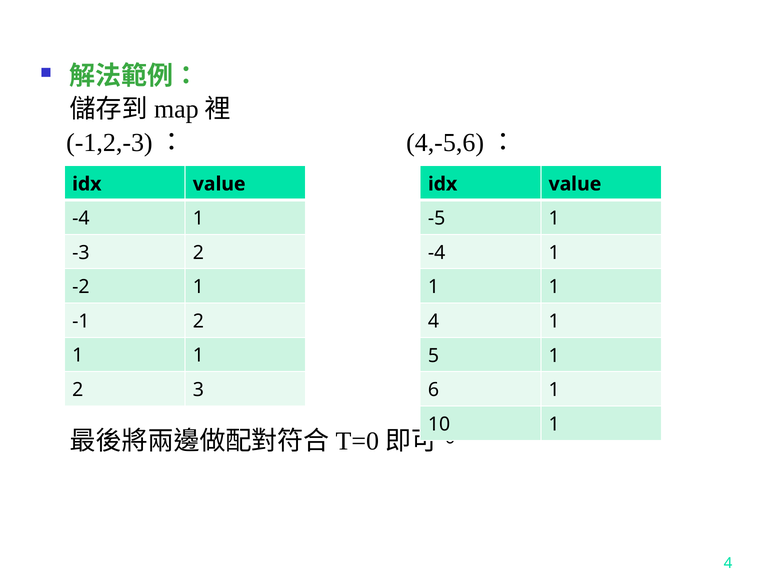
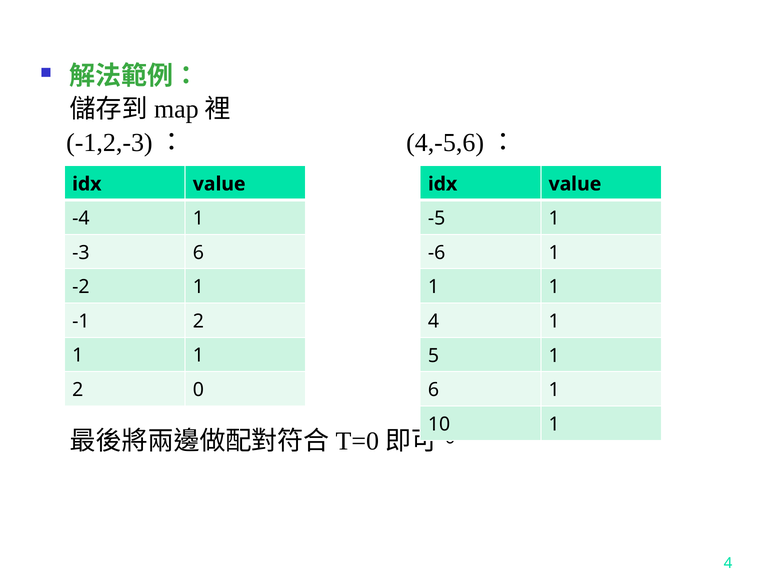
-3 2: 2 -> 6
-4 at (437, 253): -4 -> -6
3: 3 -> 0
